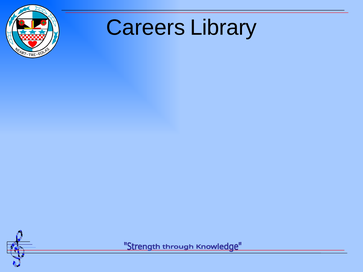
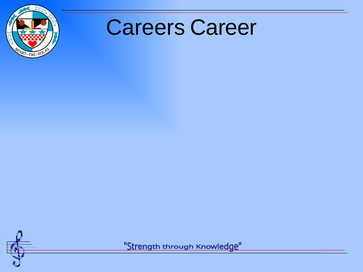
Library: Library -> Career
